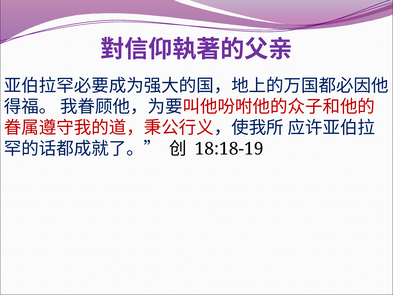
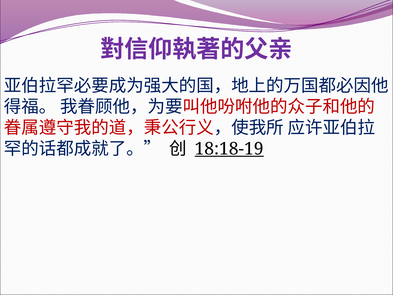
18:18-19 underline: none -> present
